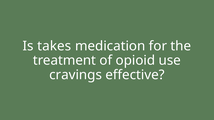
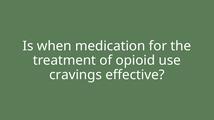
takes: takes -> when
